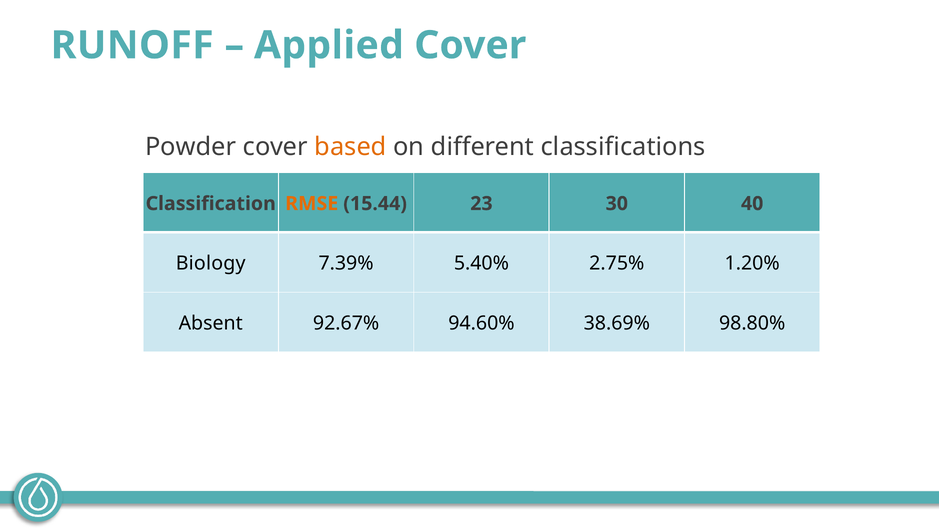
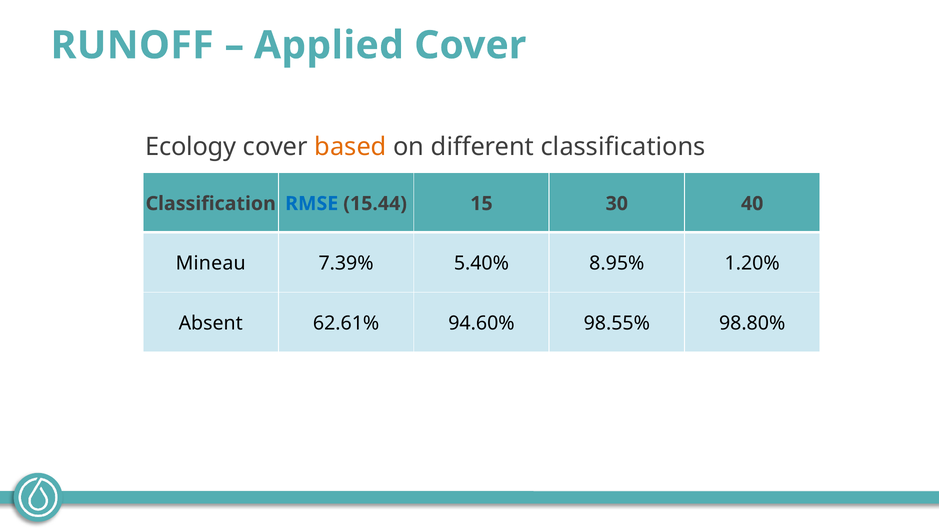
Powder: Powder -> Ecology
RMSE colour: orange -> blue
23: 23 -> 15
Biology: Biology -> Mineau
2.75%: 2.75% -> 8.95%
92.67%: 92.67% -> 62.61%
38.69%: 38.69% -> 98.55%
